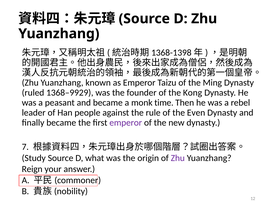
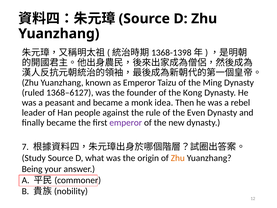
1368–9929: 1368–9929 -> 1368–6127
time: time -> idea
Zhu at (178, 158) colour: purple -> orange
Reign: Reign -> Being
